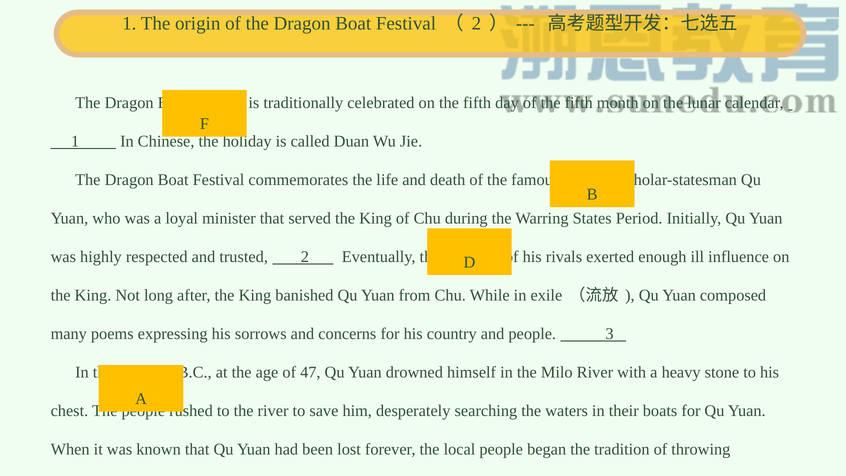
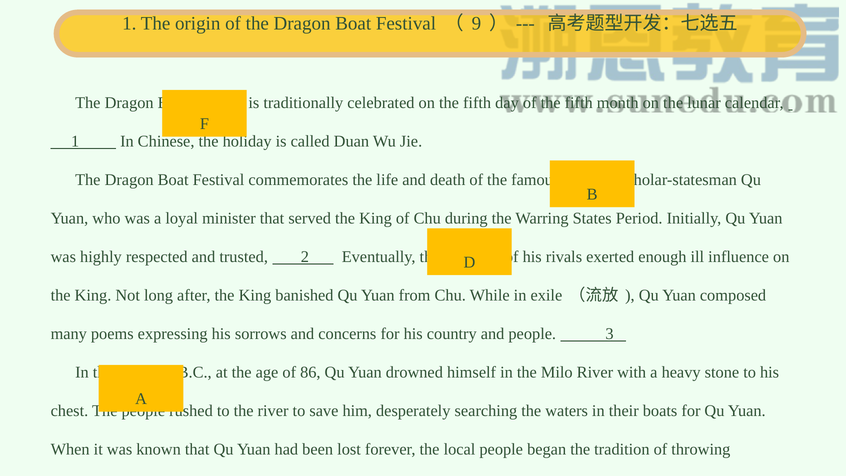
2 at (476, 23): 2 -> 9
47: 47 -> 86
